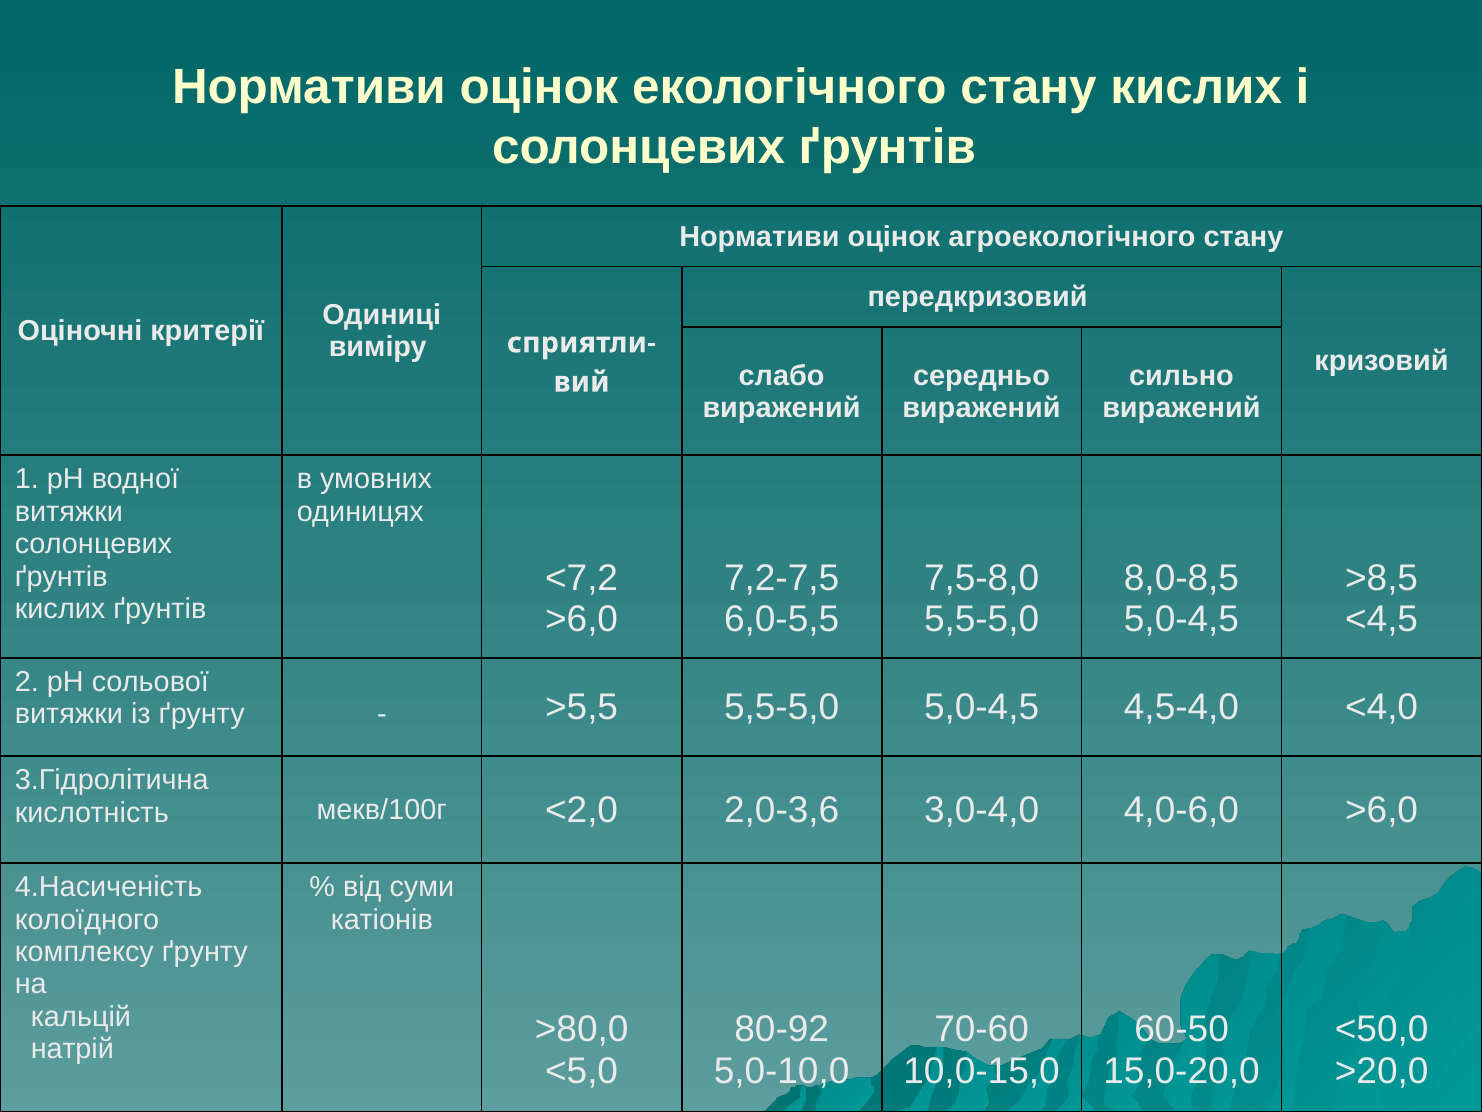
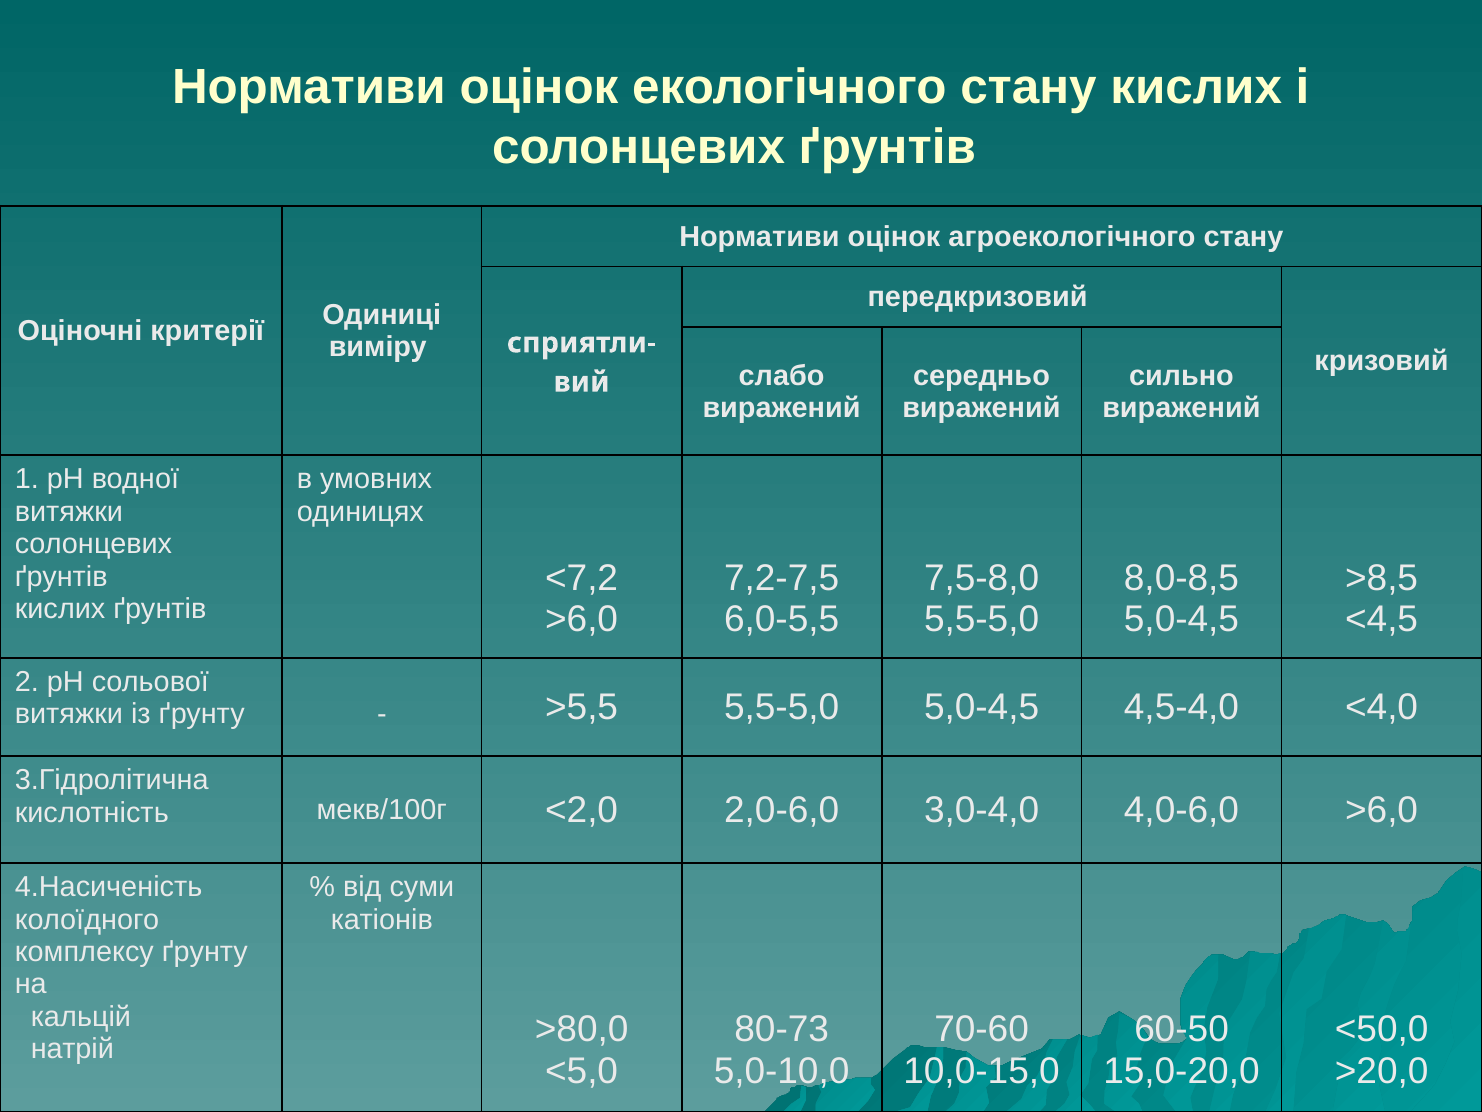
2,0-3,6: 2,0-3,6 -> 2,0-6,0
80-92: 80-92 -> 80-73
